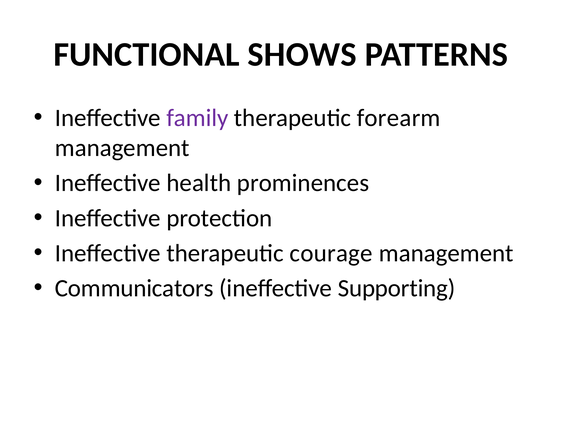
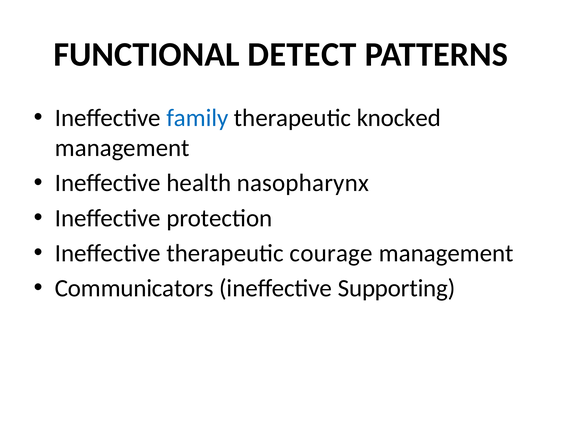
SHOWS: SHOWS -> DETECT
family colour: purple -> blue
forearm: forearm -> knocked
prominences: prominences -> nasopharynx
